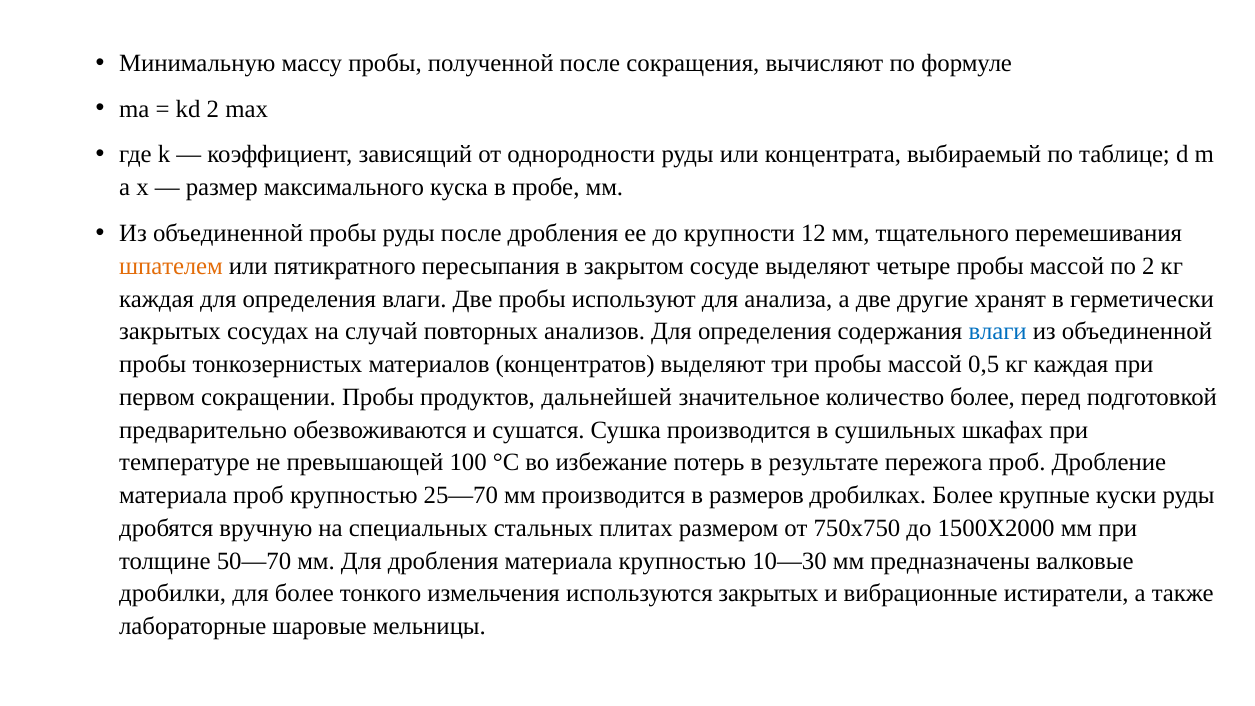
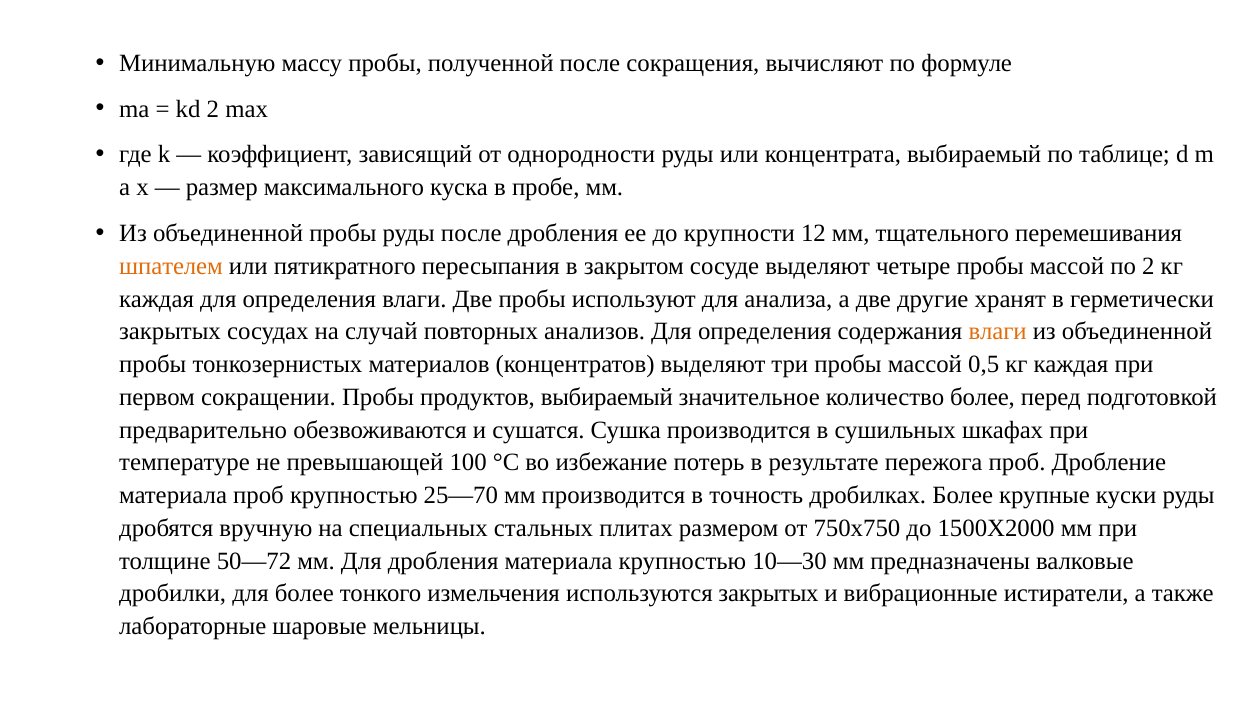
влаги at (998, 332) colour: blue -> orange
продуктов дальнейшей: дальнейшей -> выбираемый
размеров: размеров -> точность
50—70: 50—70 -> 50—72
